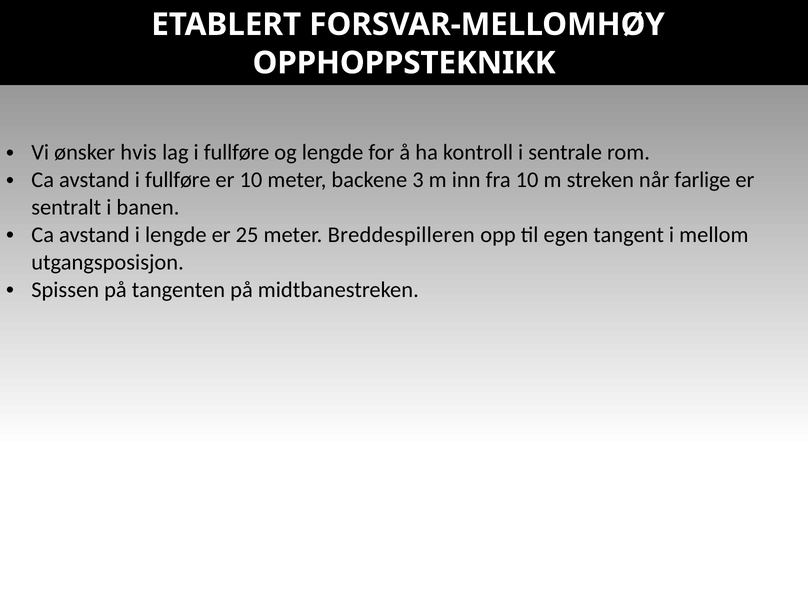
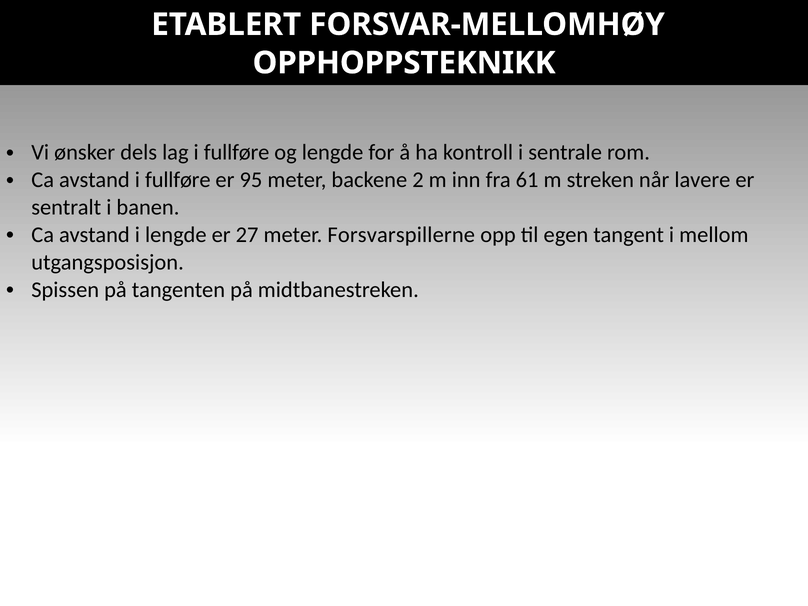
hvis: hvis -> dels
er 10: 10 -> 95
3: 3 -> 2
fra 10: 10 -> 61
farlige: farlige -> lavere
25: 25 -> 27
Breddespilleren: Breddespilleren -> Forsvarspillerne
